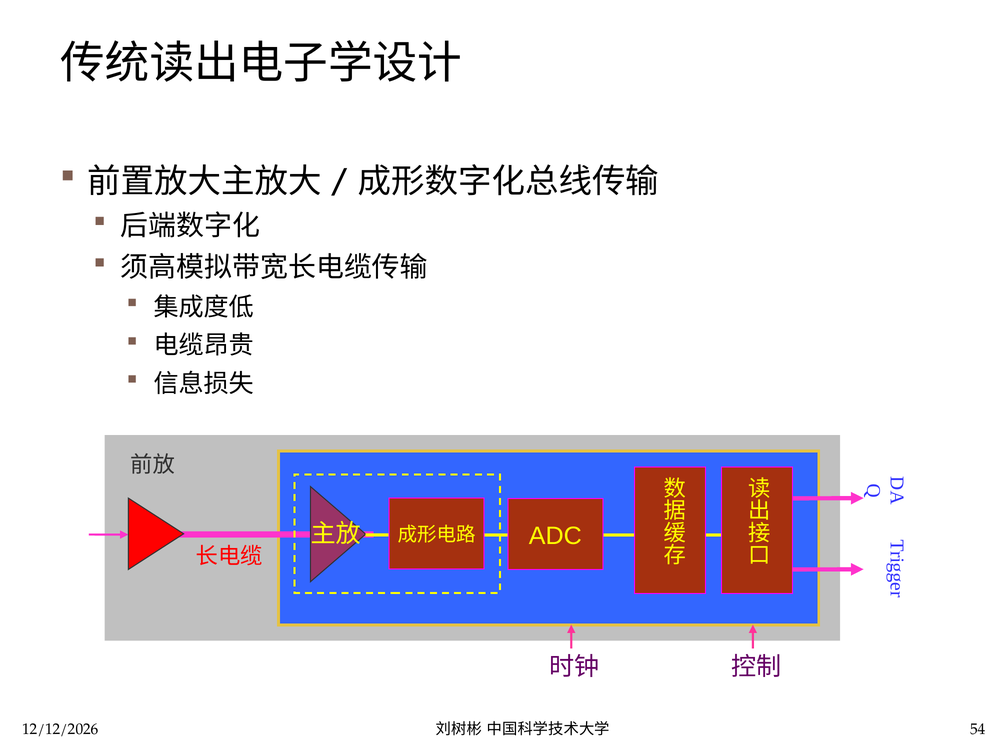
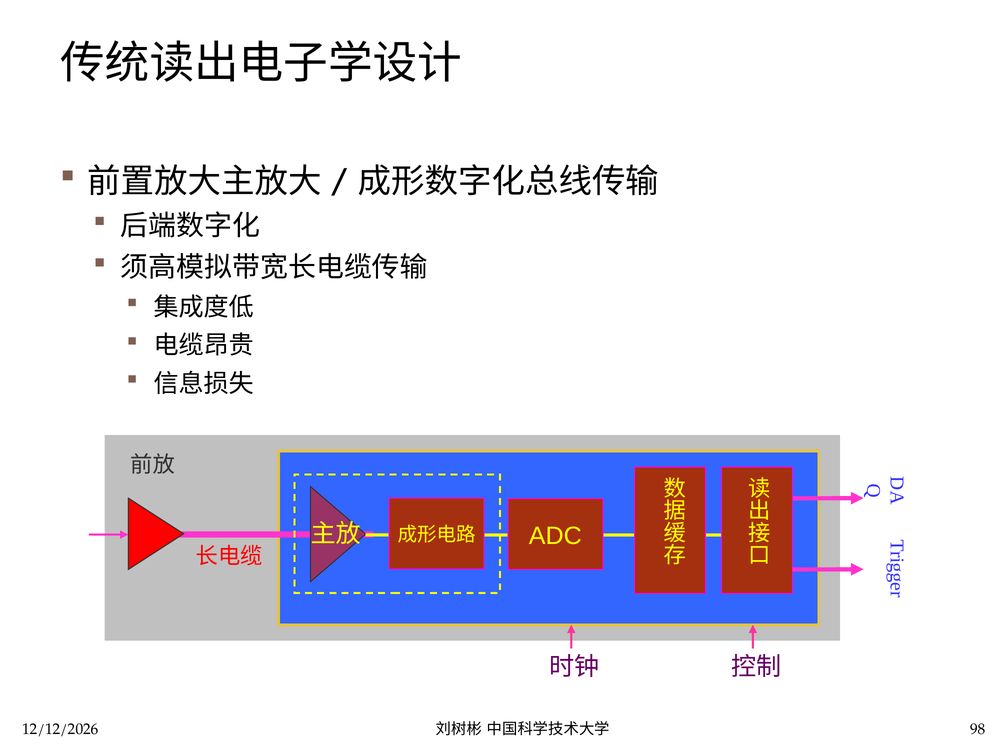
54: 54 -> 98
